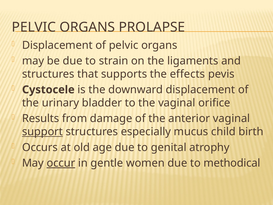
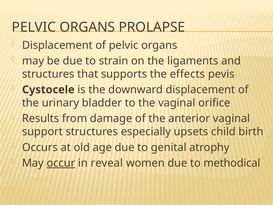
support underline: present -> none
mucus: mucus -> upsets
gentle: gentle -> reveal
